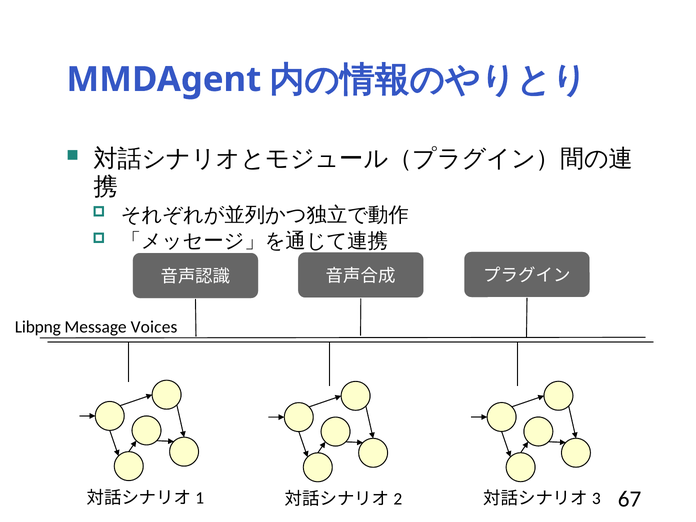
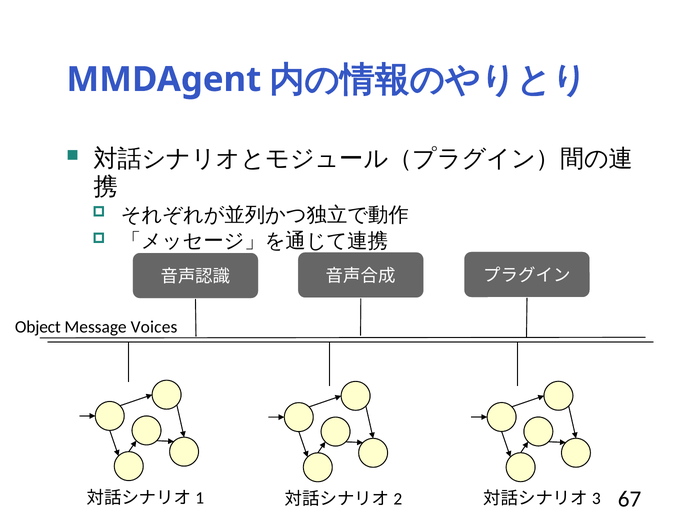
Libpng: Libpng -> Object
